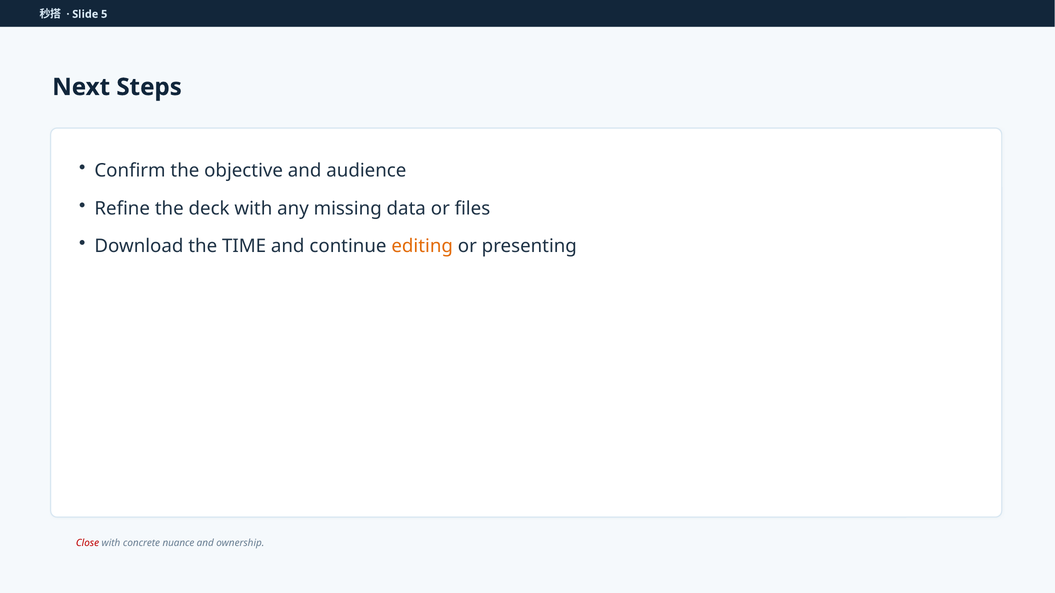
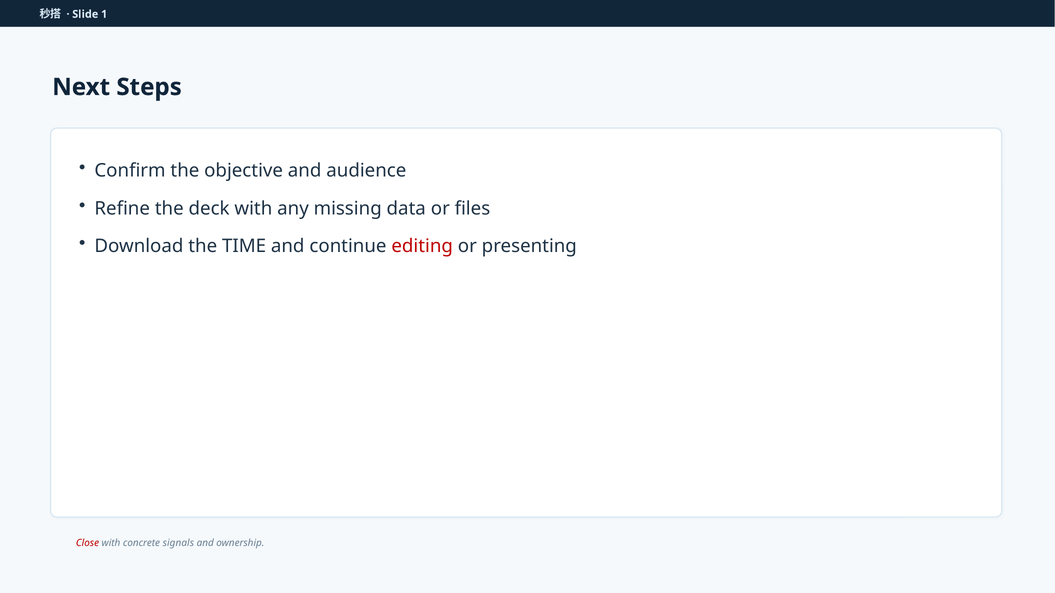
5: 5 -> 1
editing colour: orange -> red
nuance: nuance -> signals
